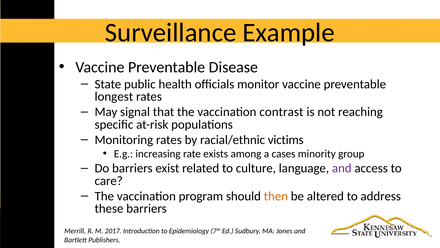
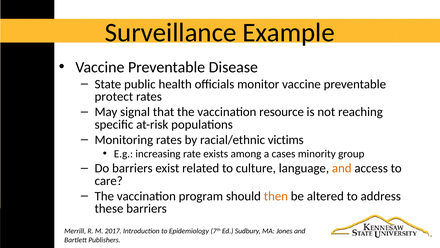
longest: longest -> protect
contrast: contrast -> resource
and at (342, 168) colour: purple -> orange
